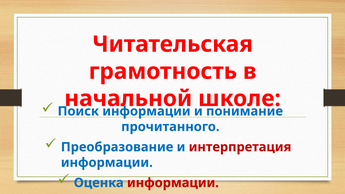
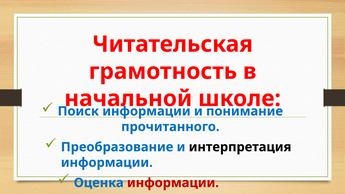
интерпретация colour: red -> black
